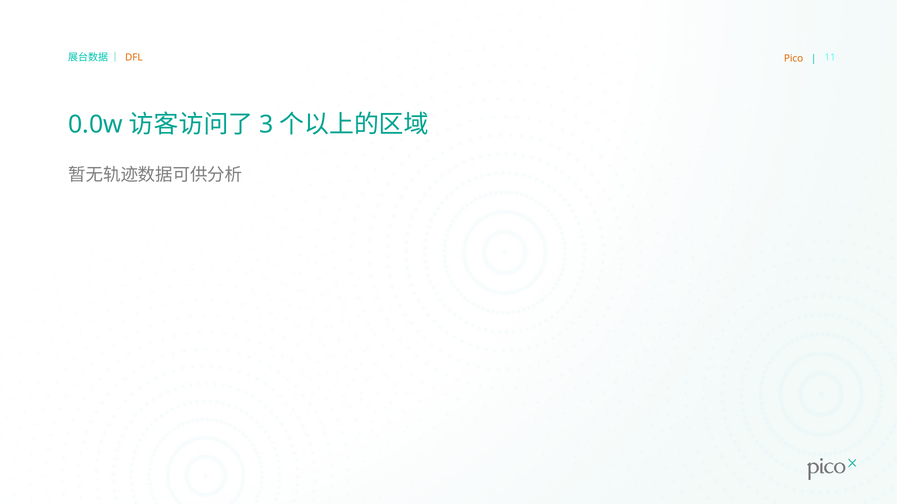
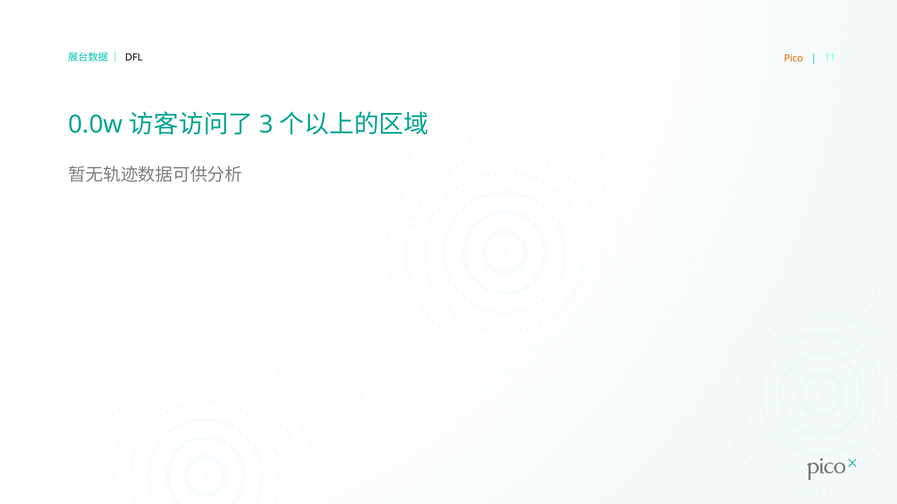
DFL colour: orange -> black
